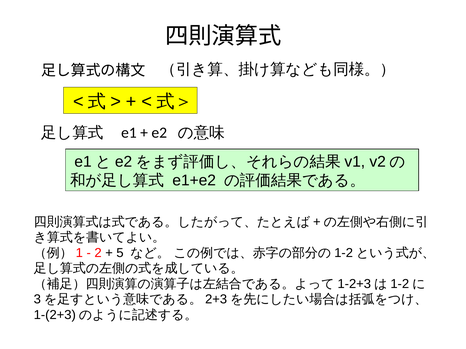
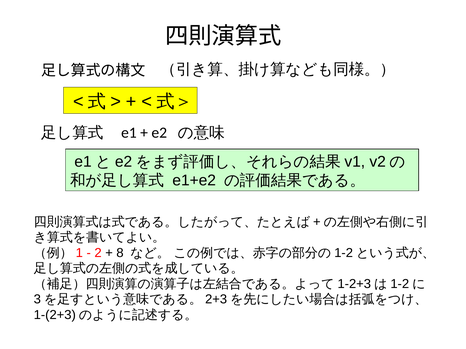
5: 5 -> 8
